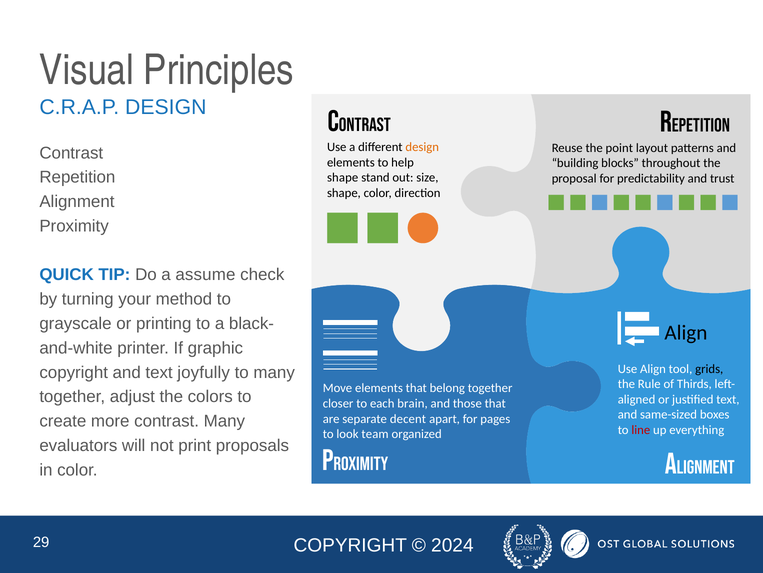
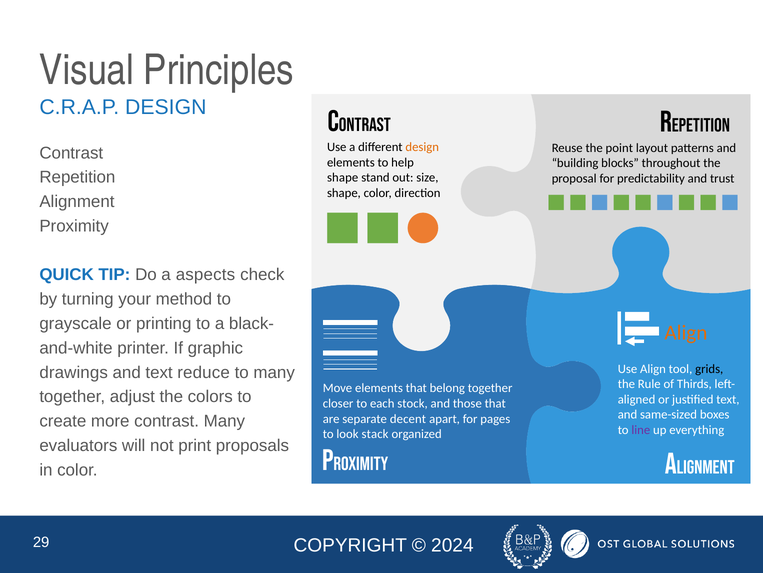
assume: assume -> aspects
Align at (686, 332) colour: black -> orange
copyright at (74, 372): copyright -> drawings
joyfully: joyfully -> reduce
brain: brain -> stock
line colour: red -> purple
team: team -> stack
